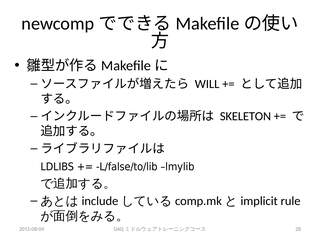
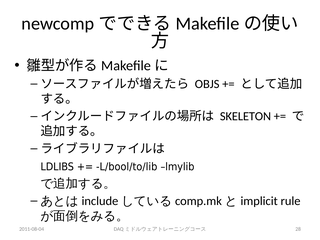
WILL: WILL -> OBJS
L/false/to/lib: L/false/to/lib -> L/bool/to/lib
